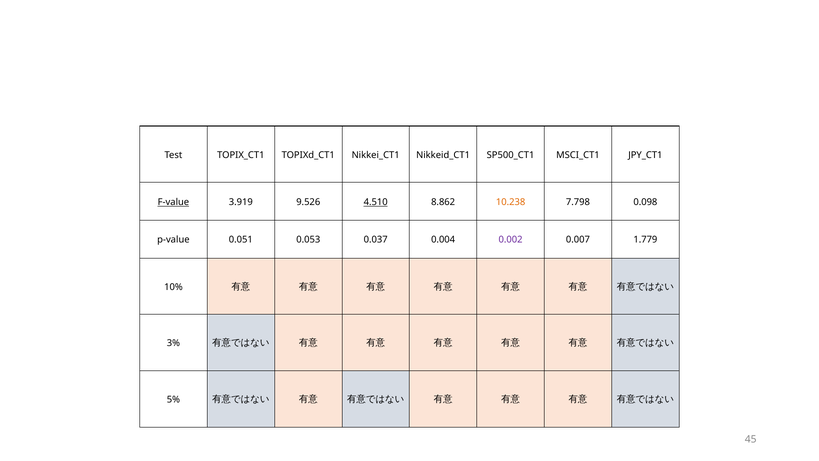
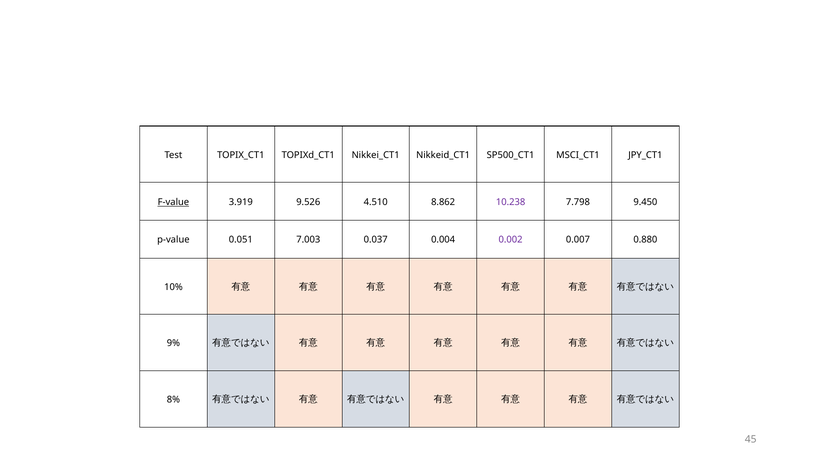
4.510 underline: present -> none
10.238 colour: orange -> purple
0.098: 0.098 -> 9.450
0.053: 0.053 -> 7.003
1.779: 1.779 -> 0.880
3%: 3% -> 9%
5%: 5% -> 8%
